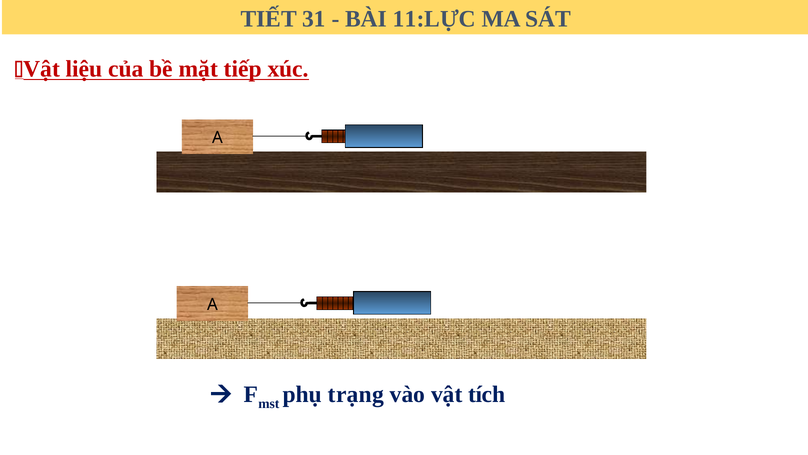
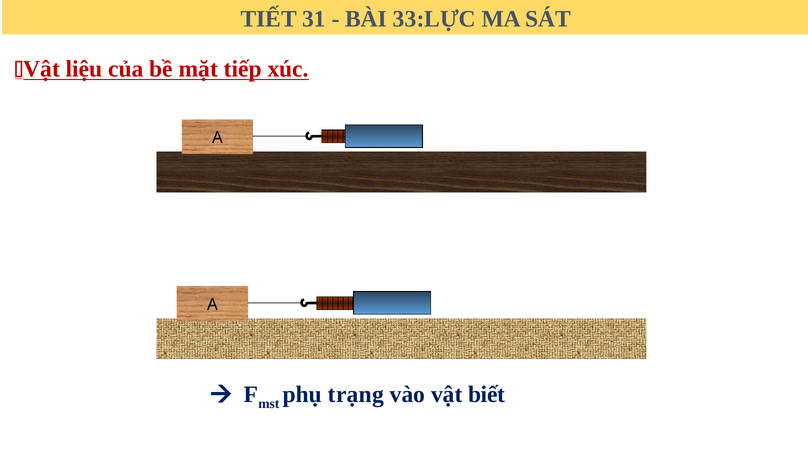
11:LỰC: 11:LỰC -> 33:LỰC
tích: tích -> biết
